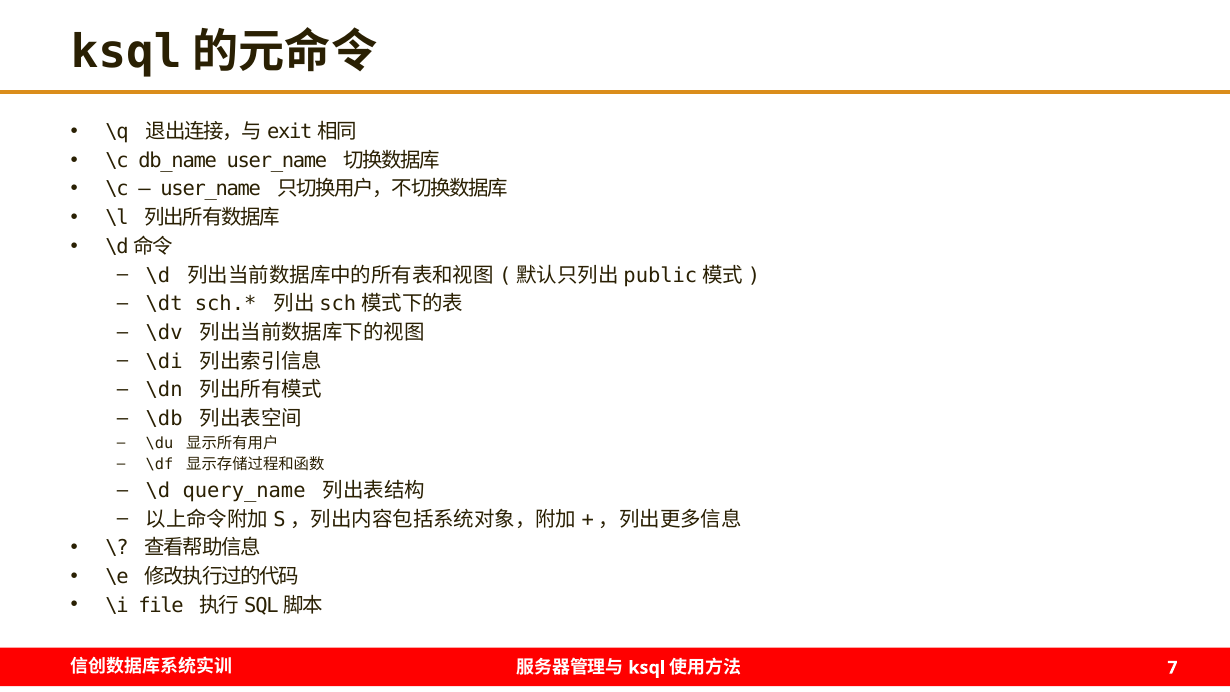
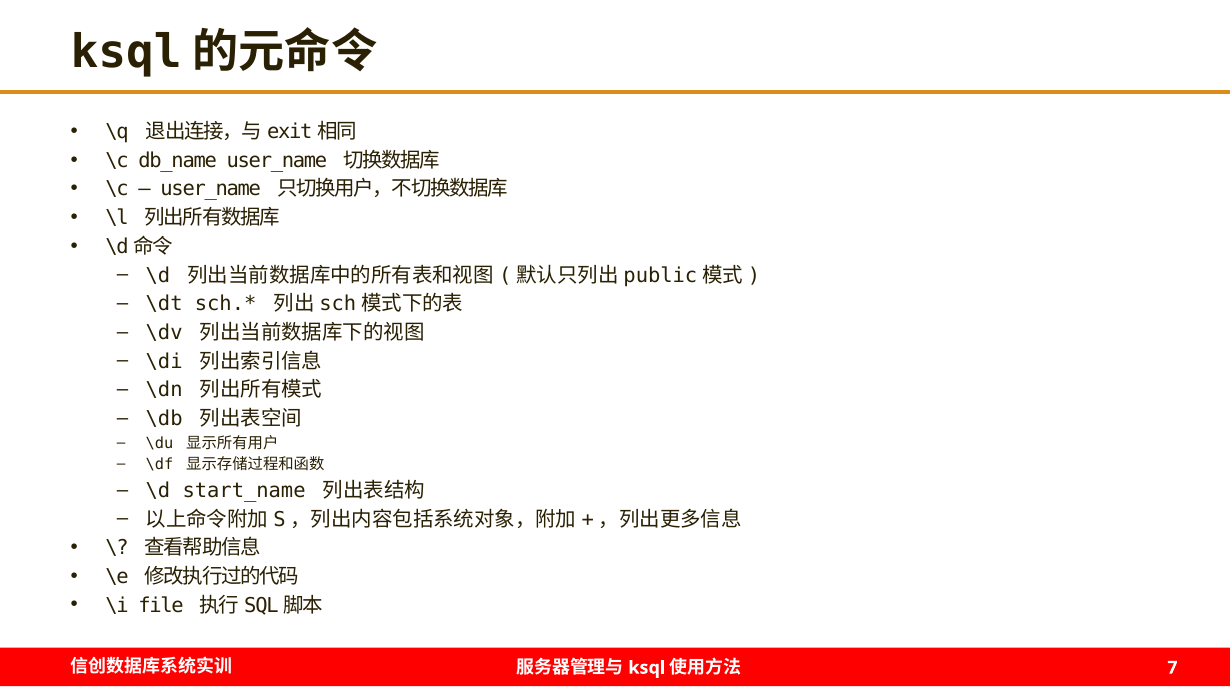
query_name: query_name -> start_name
